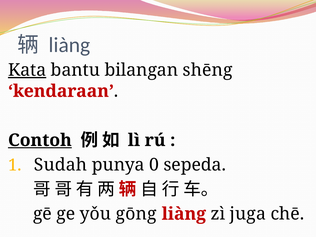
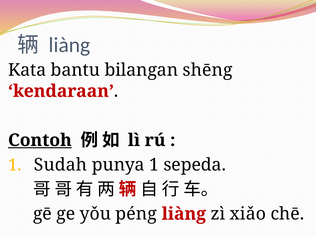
Kata underline: present -> none
punya 0: 0 -> 1
gōng: gōng -> péng
juga: juga -> xiǎo
